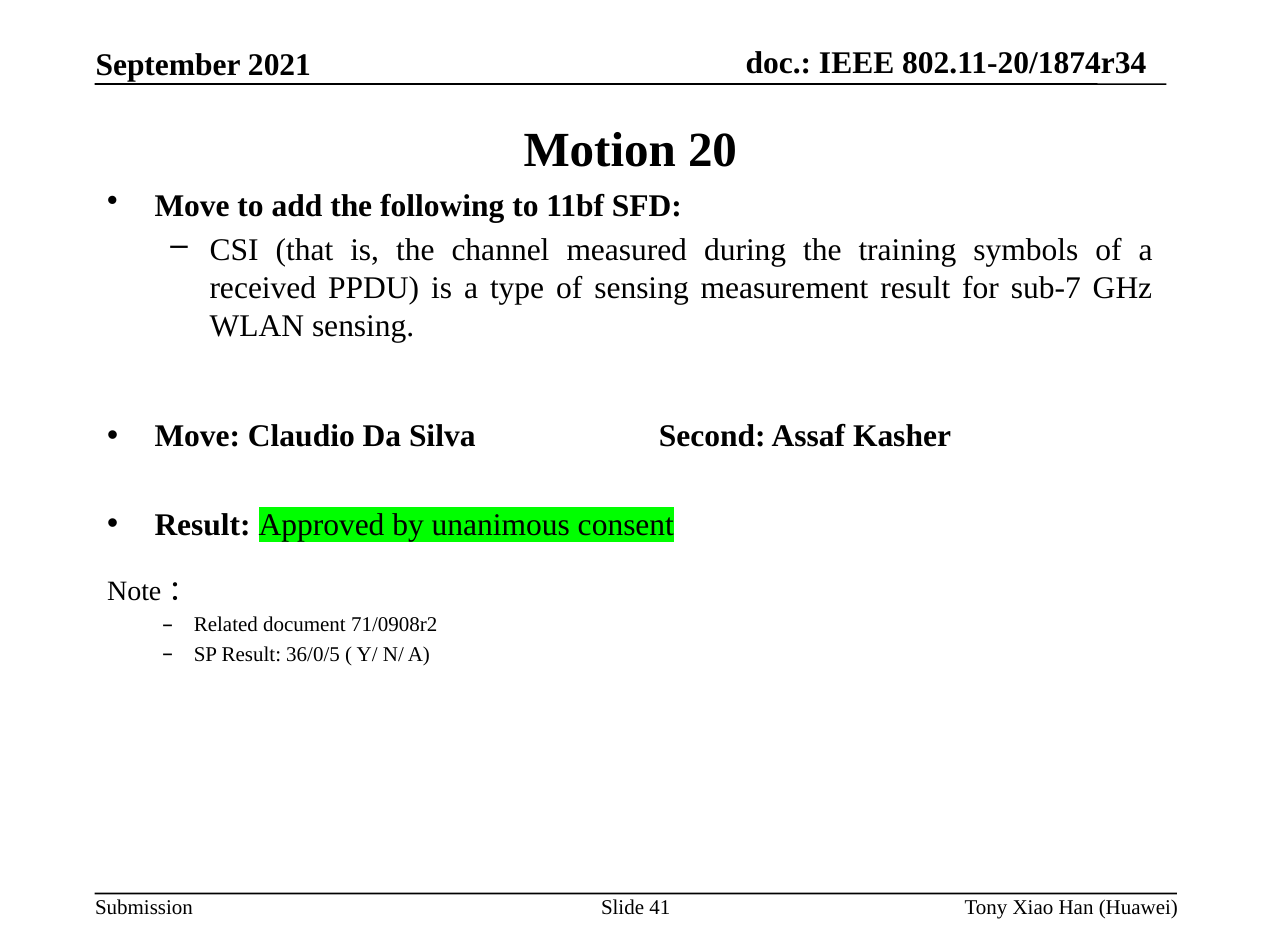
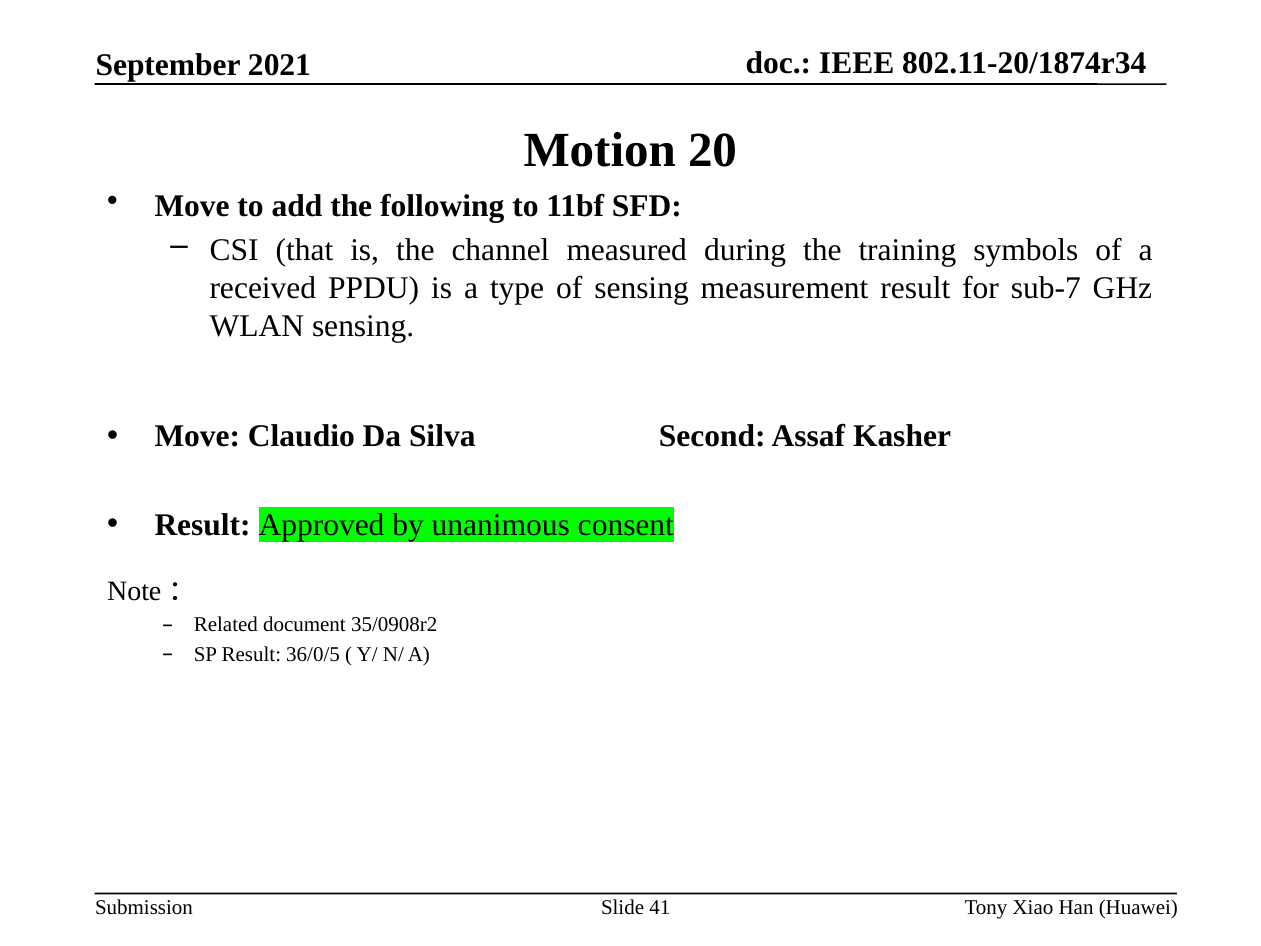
71/0908r2: 71/0908r2 -> 35/0908r2
